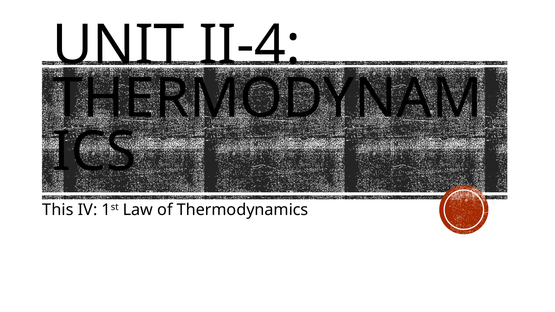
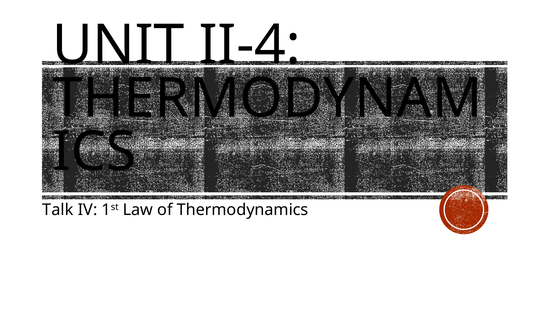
This: This -> Talk
